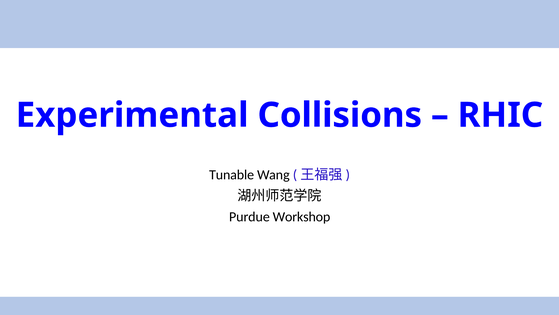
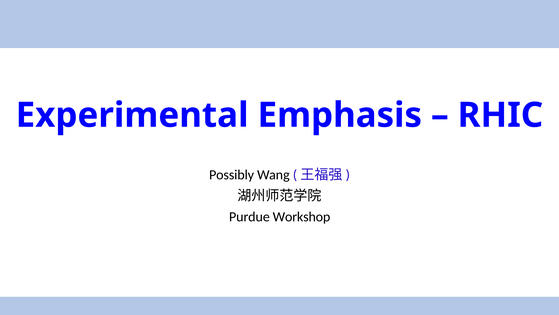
Collisions: Collisions -> Emphasis
Tunable: Tunable -> Possibly
